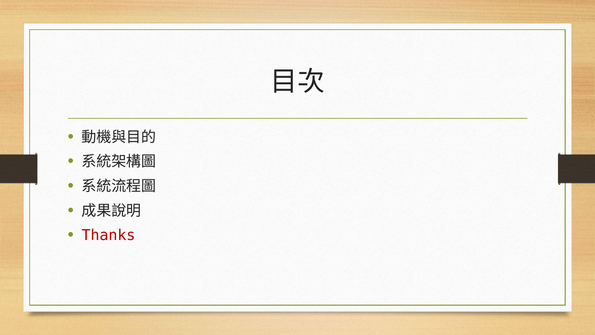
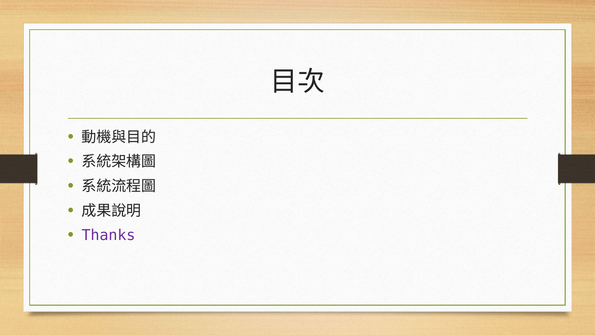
Thanks colour: red -> purple
